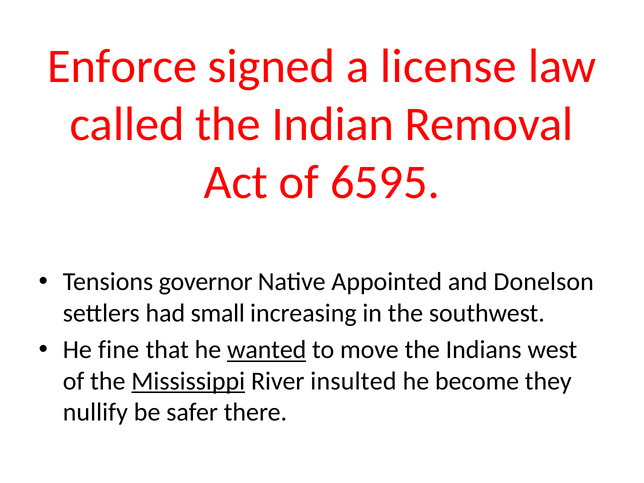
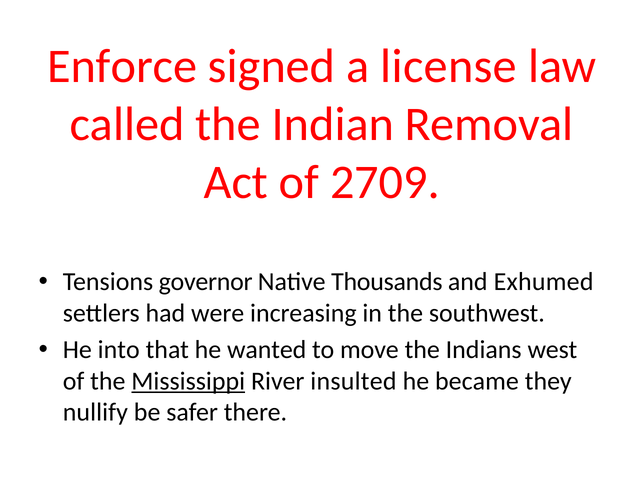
6595: 6595 -> 2709
Appointed: Appointed -> Thousands
Donelson: Donelson -> Exhumed
small: small -> were
fine: fine -> into
wanted underline: present -> none
become: become -> became
